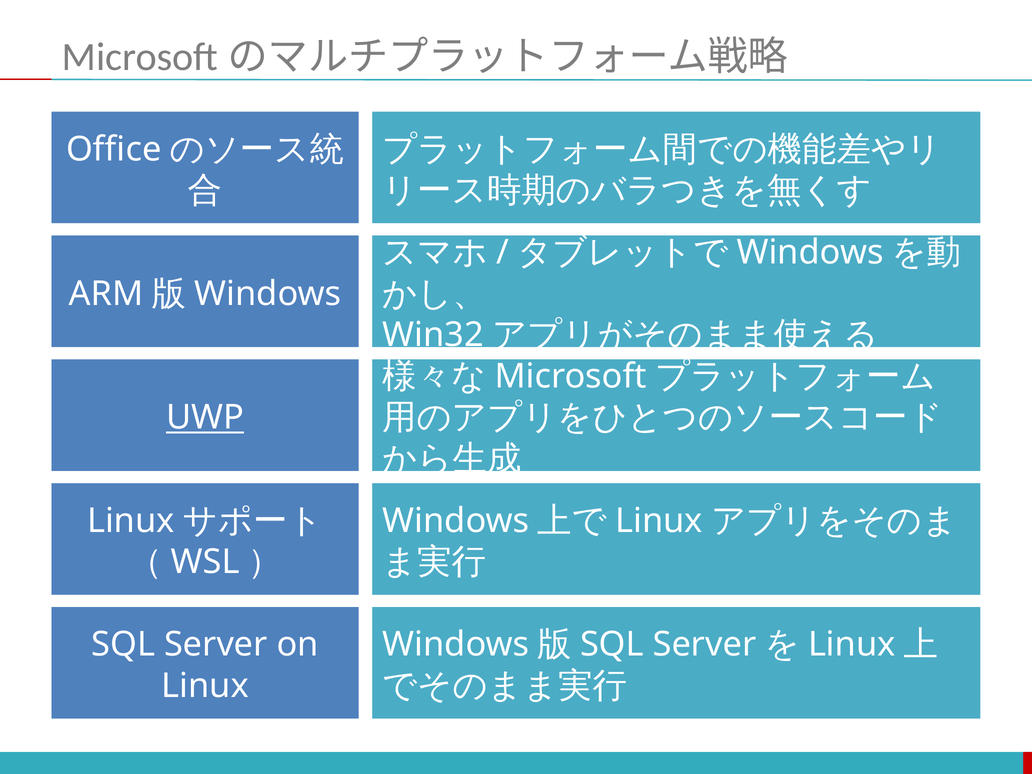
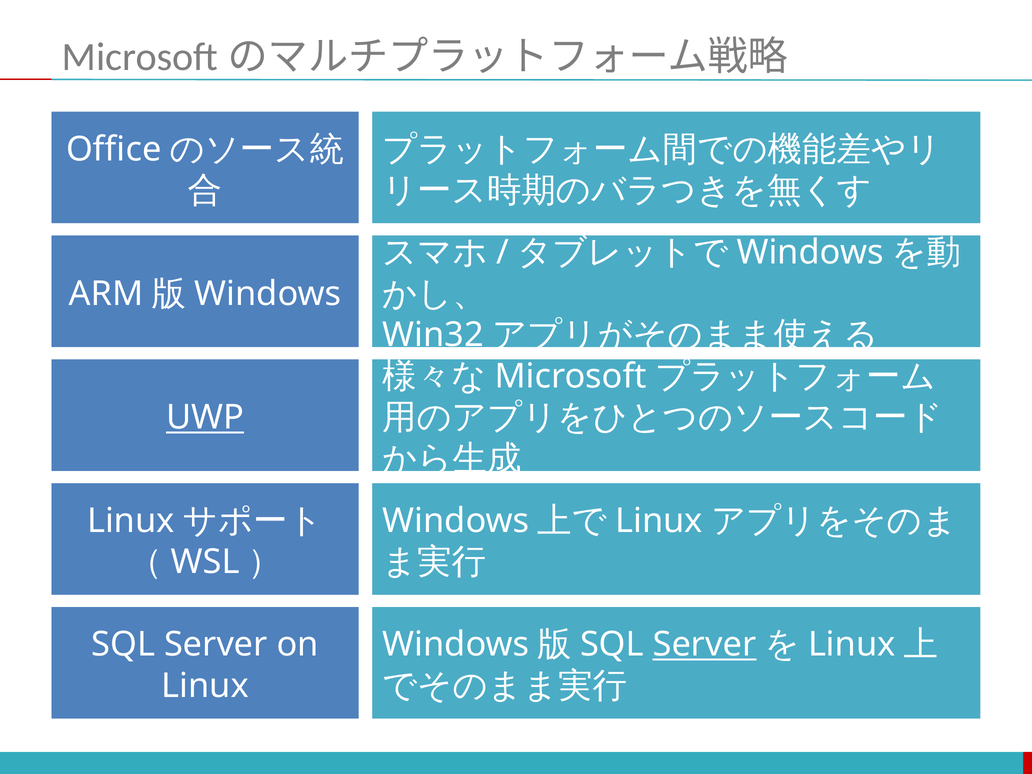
Server at (704, 645) underline: none -> present
